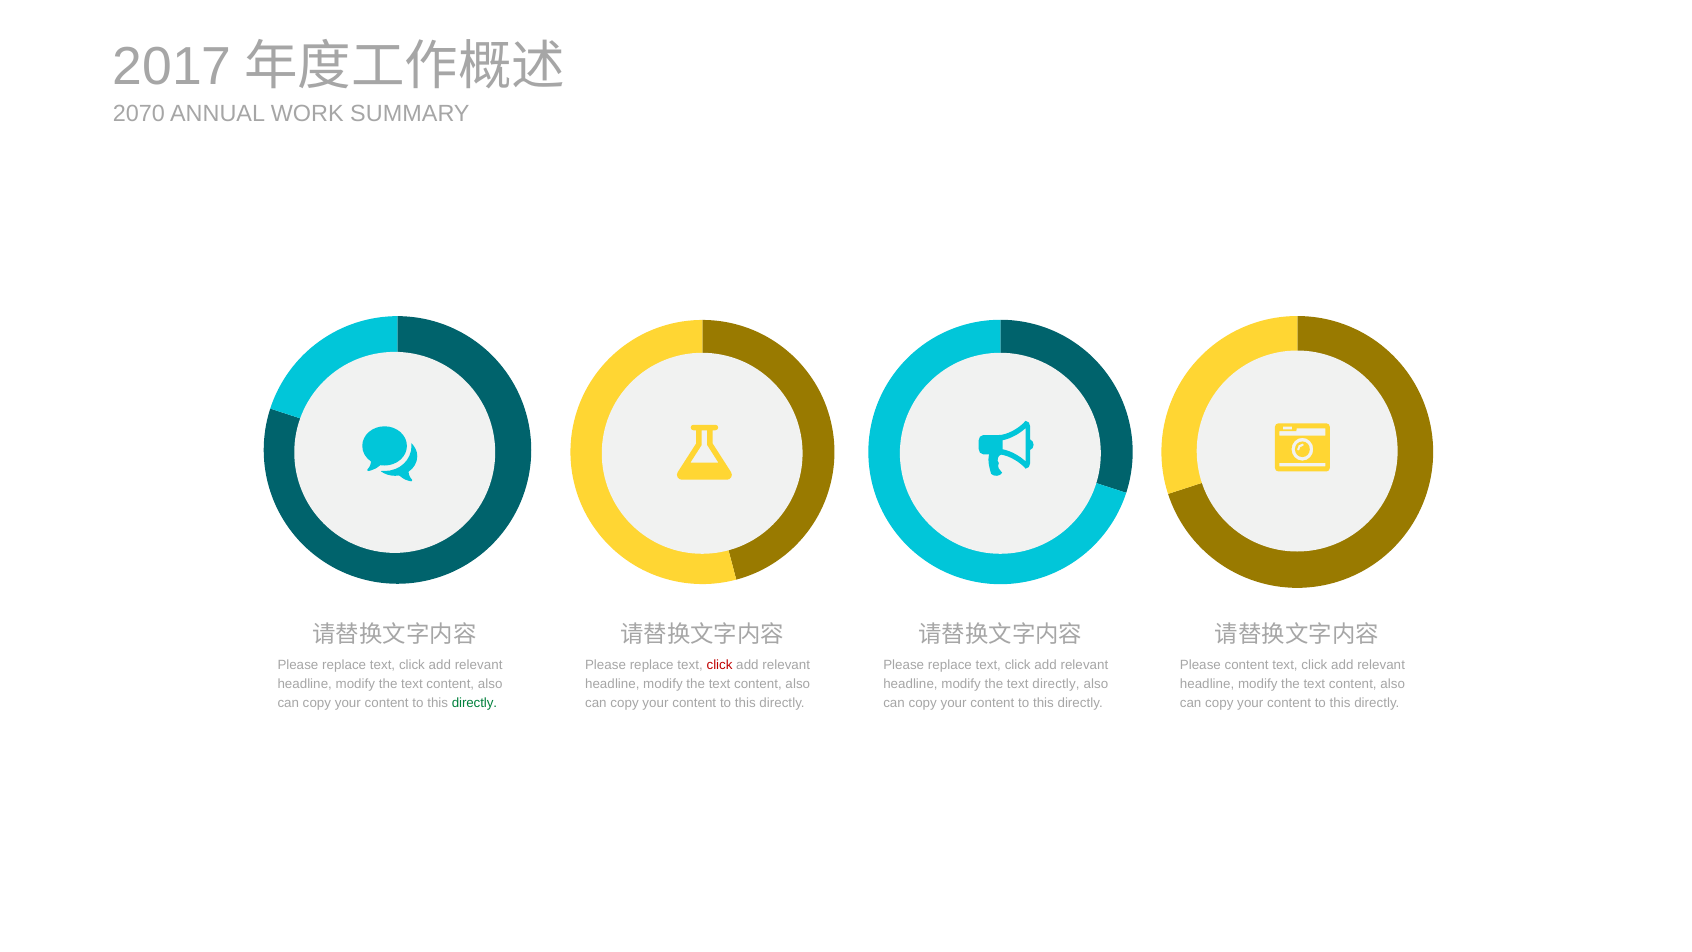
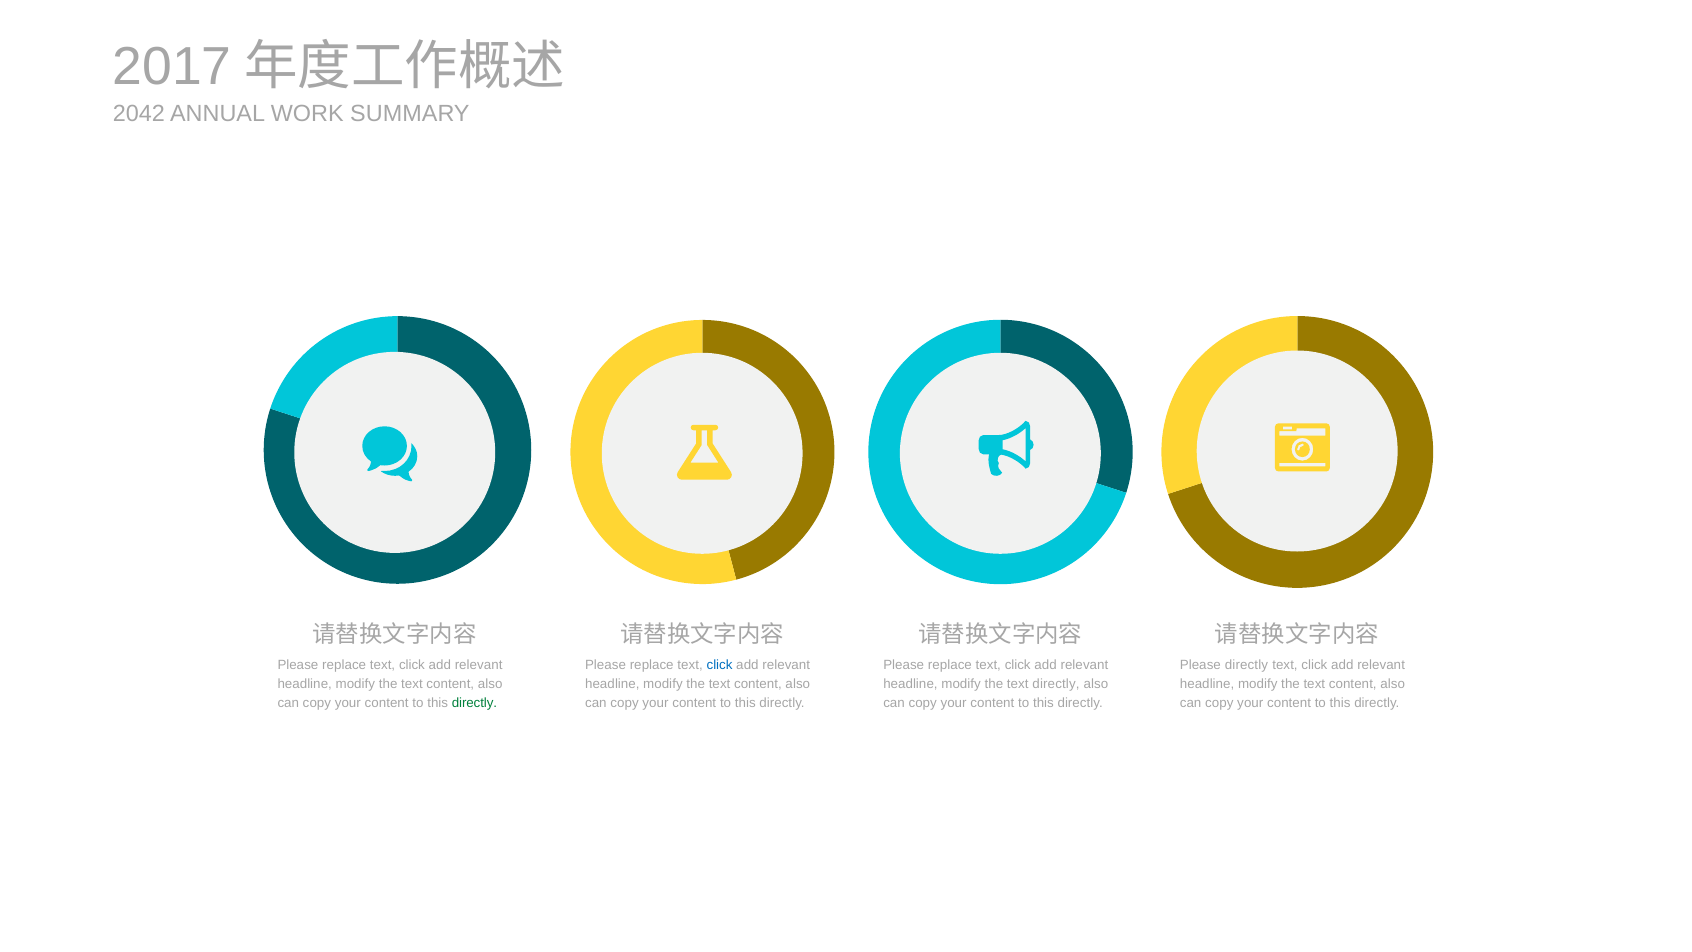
2070: 2070 -> 2042
click at (720, 665) colour: red -> blue
Please content: content -> directly
